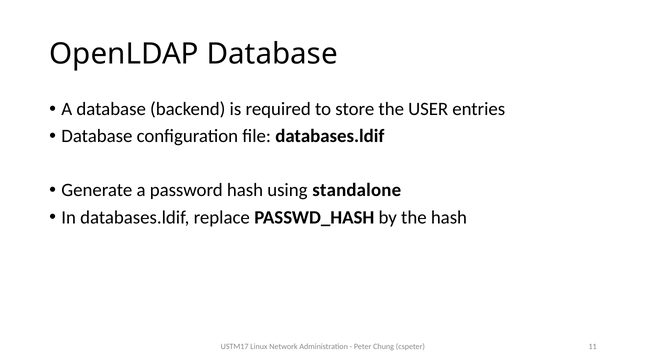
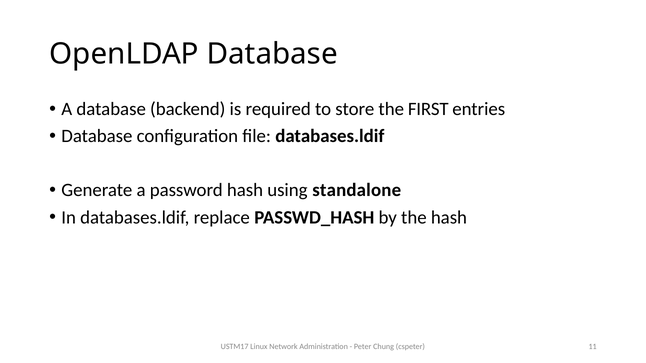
USER: USER -> FIRST
